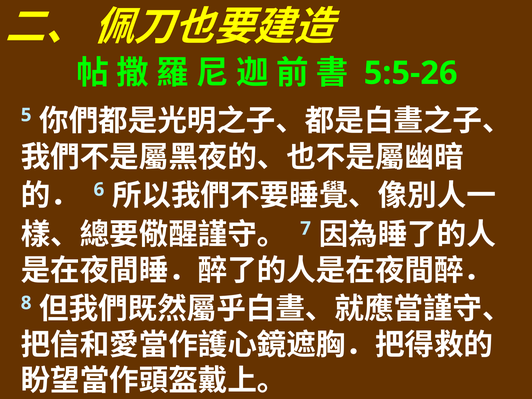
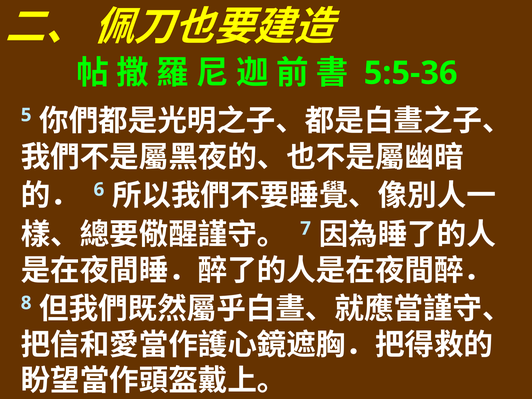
5:5-26: 5:5-26 -> 5:5-36
